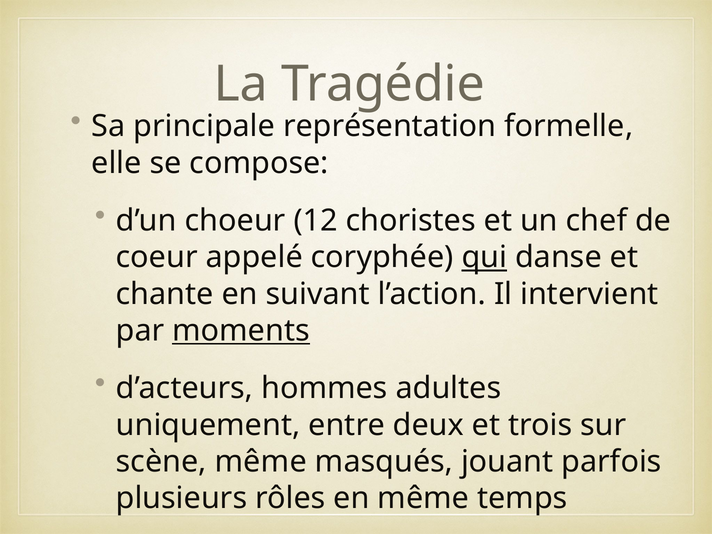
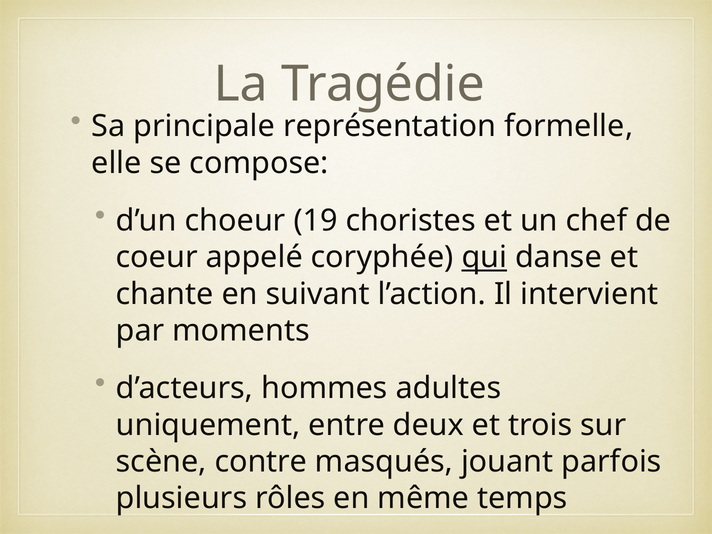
12: 12 -> 19
moments underline: present -> none
scène même: même -> contre
